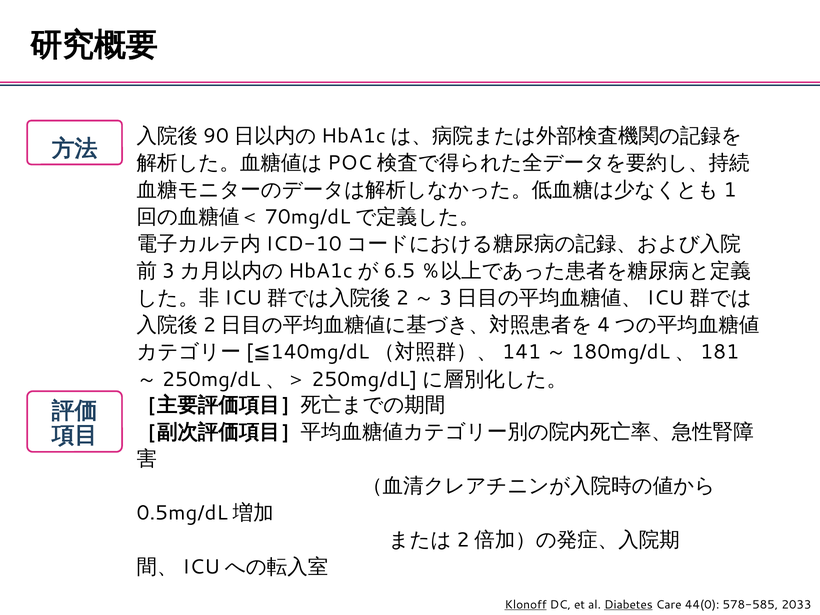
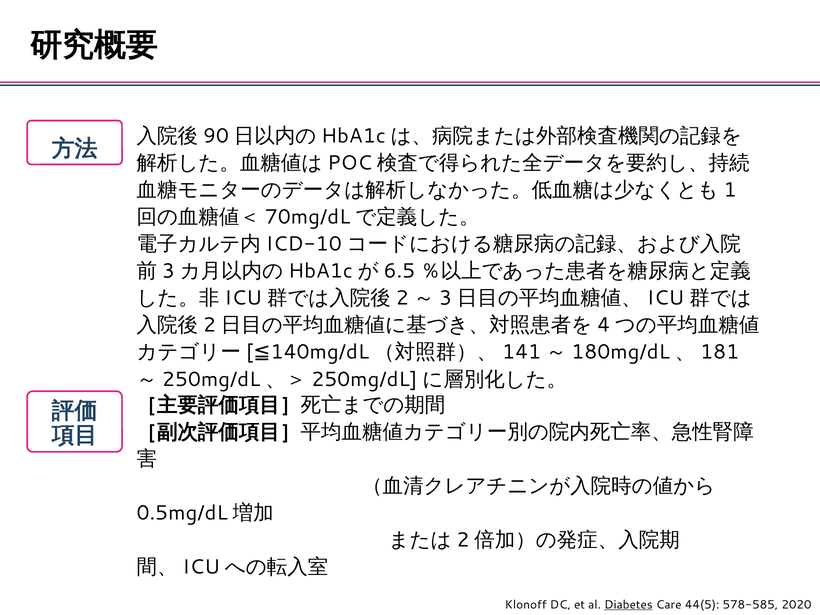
Klonoff underline: present -> none
44(0: 44(0 -> 44(5
2033: 2033 -> 2020
